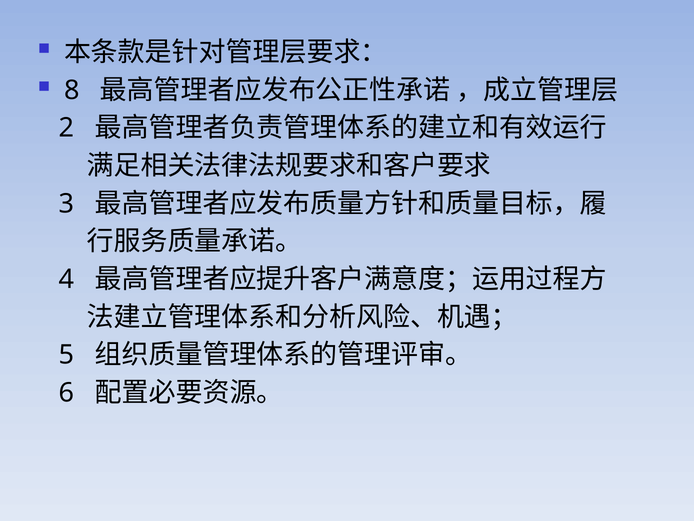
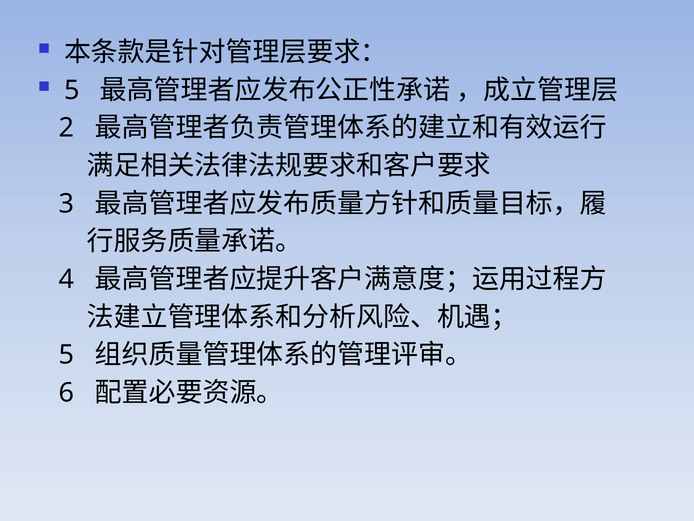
8 at (72, 90): 8 -> 5
